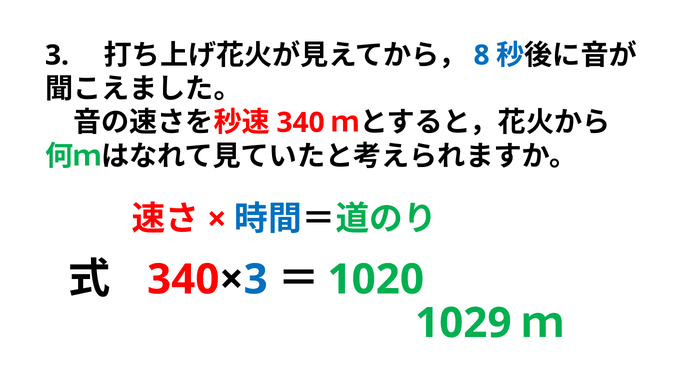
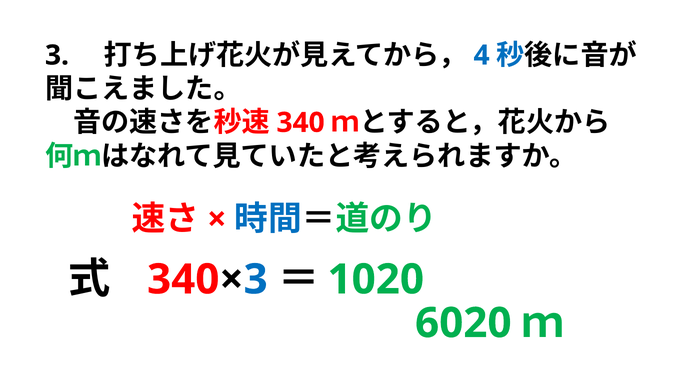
8: 8 -> 4
1029: 1029 -> 6020
